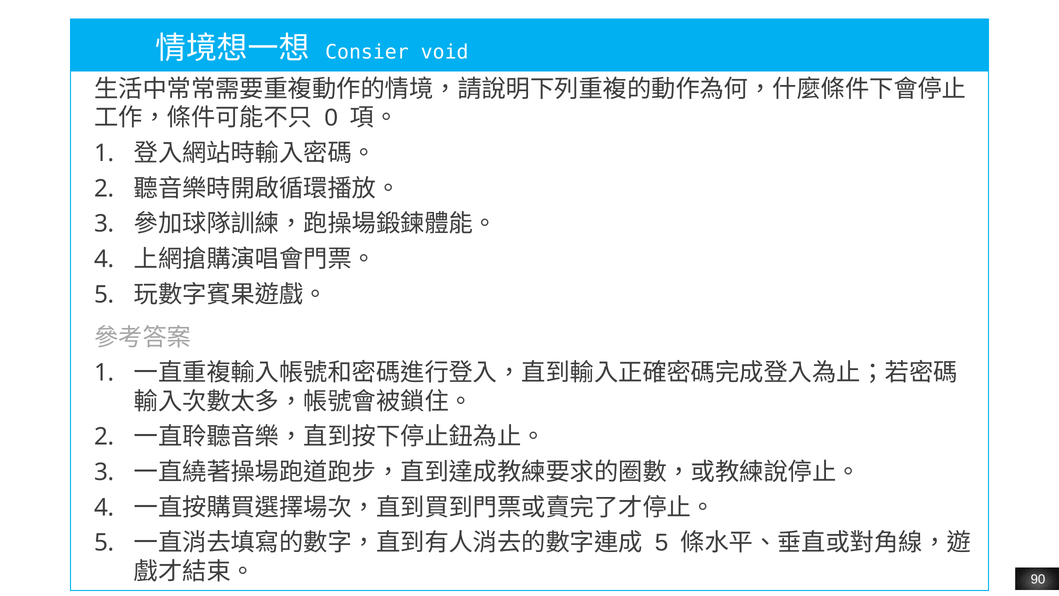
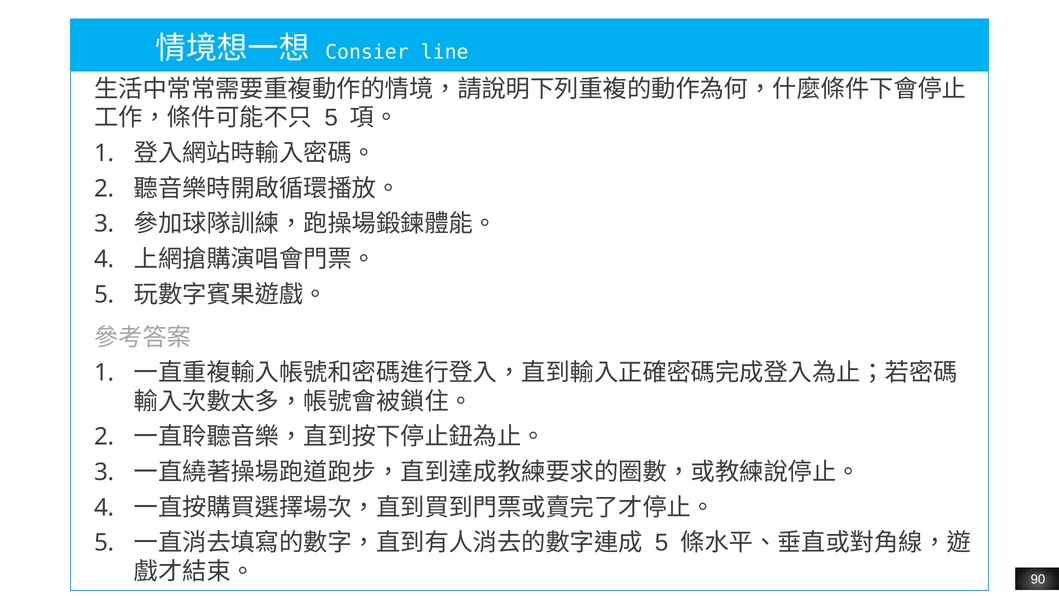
void: void -> line
0 at (331, 118): 0 -> 5
